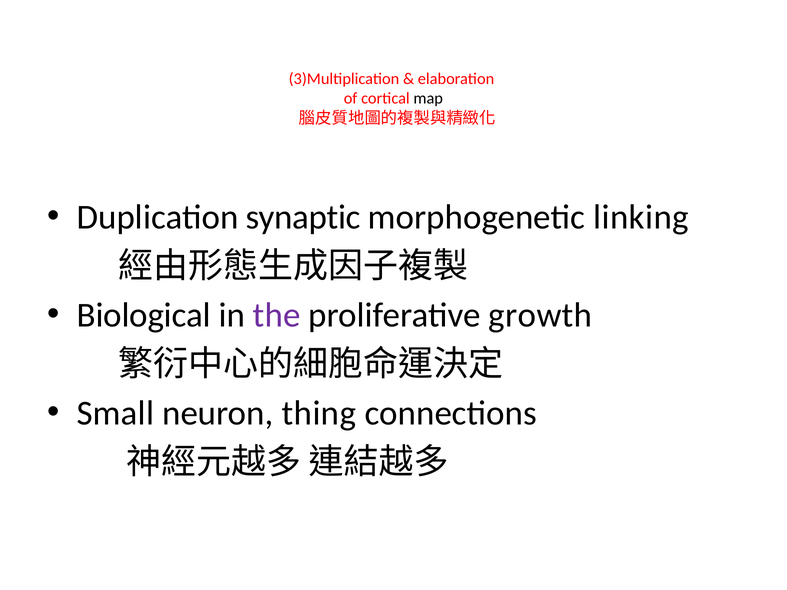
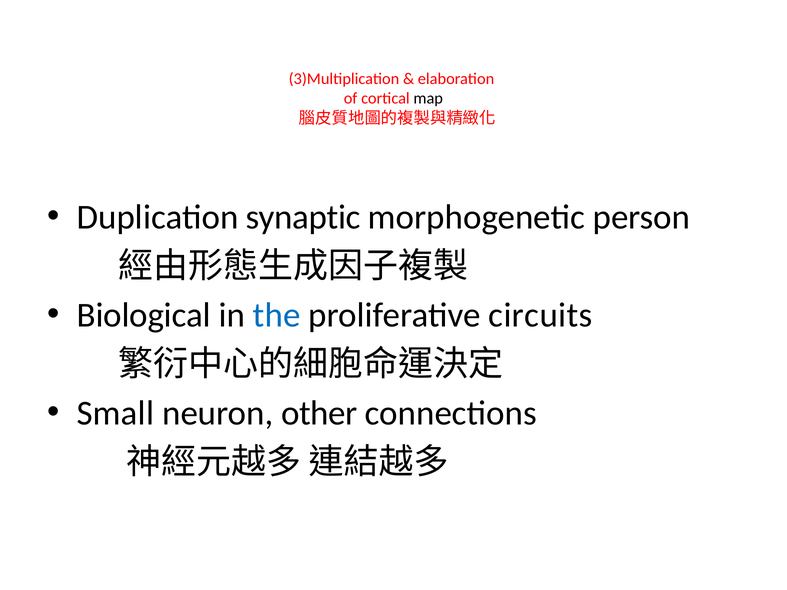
linking: linking -> person
the colour: purple -> blue
growth: growth -> circuits
thing: thing -> other
